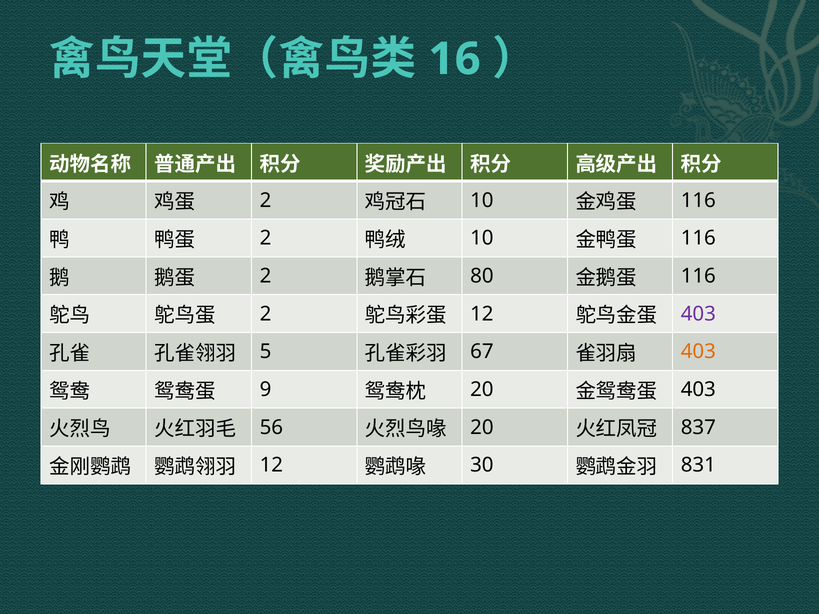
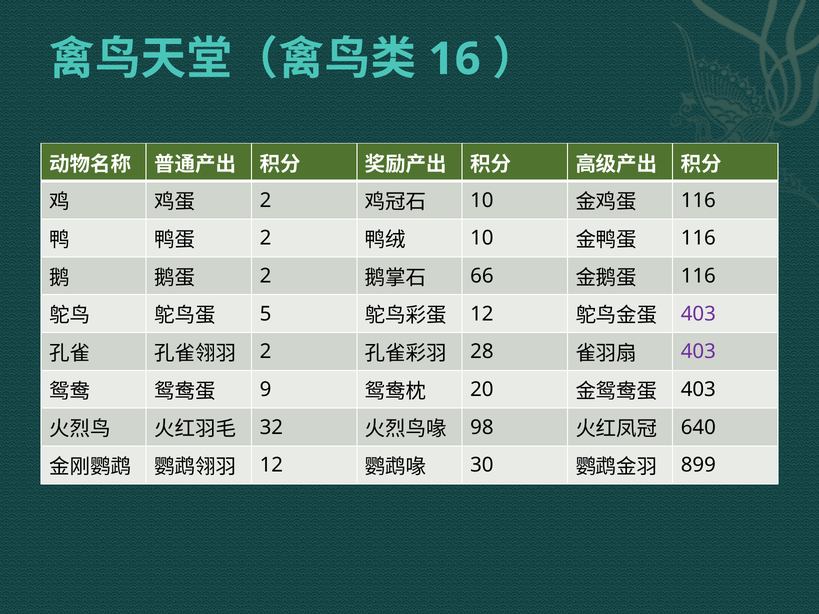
80: 80 -> 66
2 at (266, 314): 2 -> 5
5 at (266, 352): 5 -> 2
67: 67 -> 28
403 at (698, 352) colour: orange -> purple
56: 56 -> 32
20 at (482, 427): 20 -> 98
837: 837 -> 640
831: 831 -> 899
